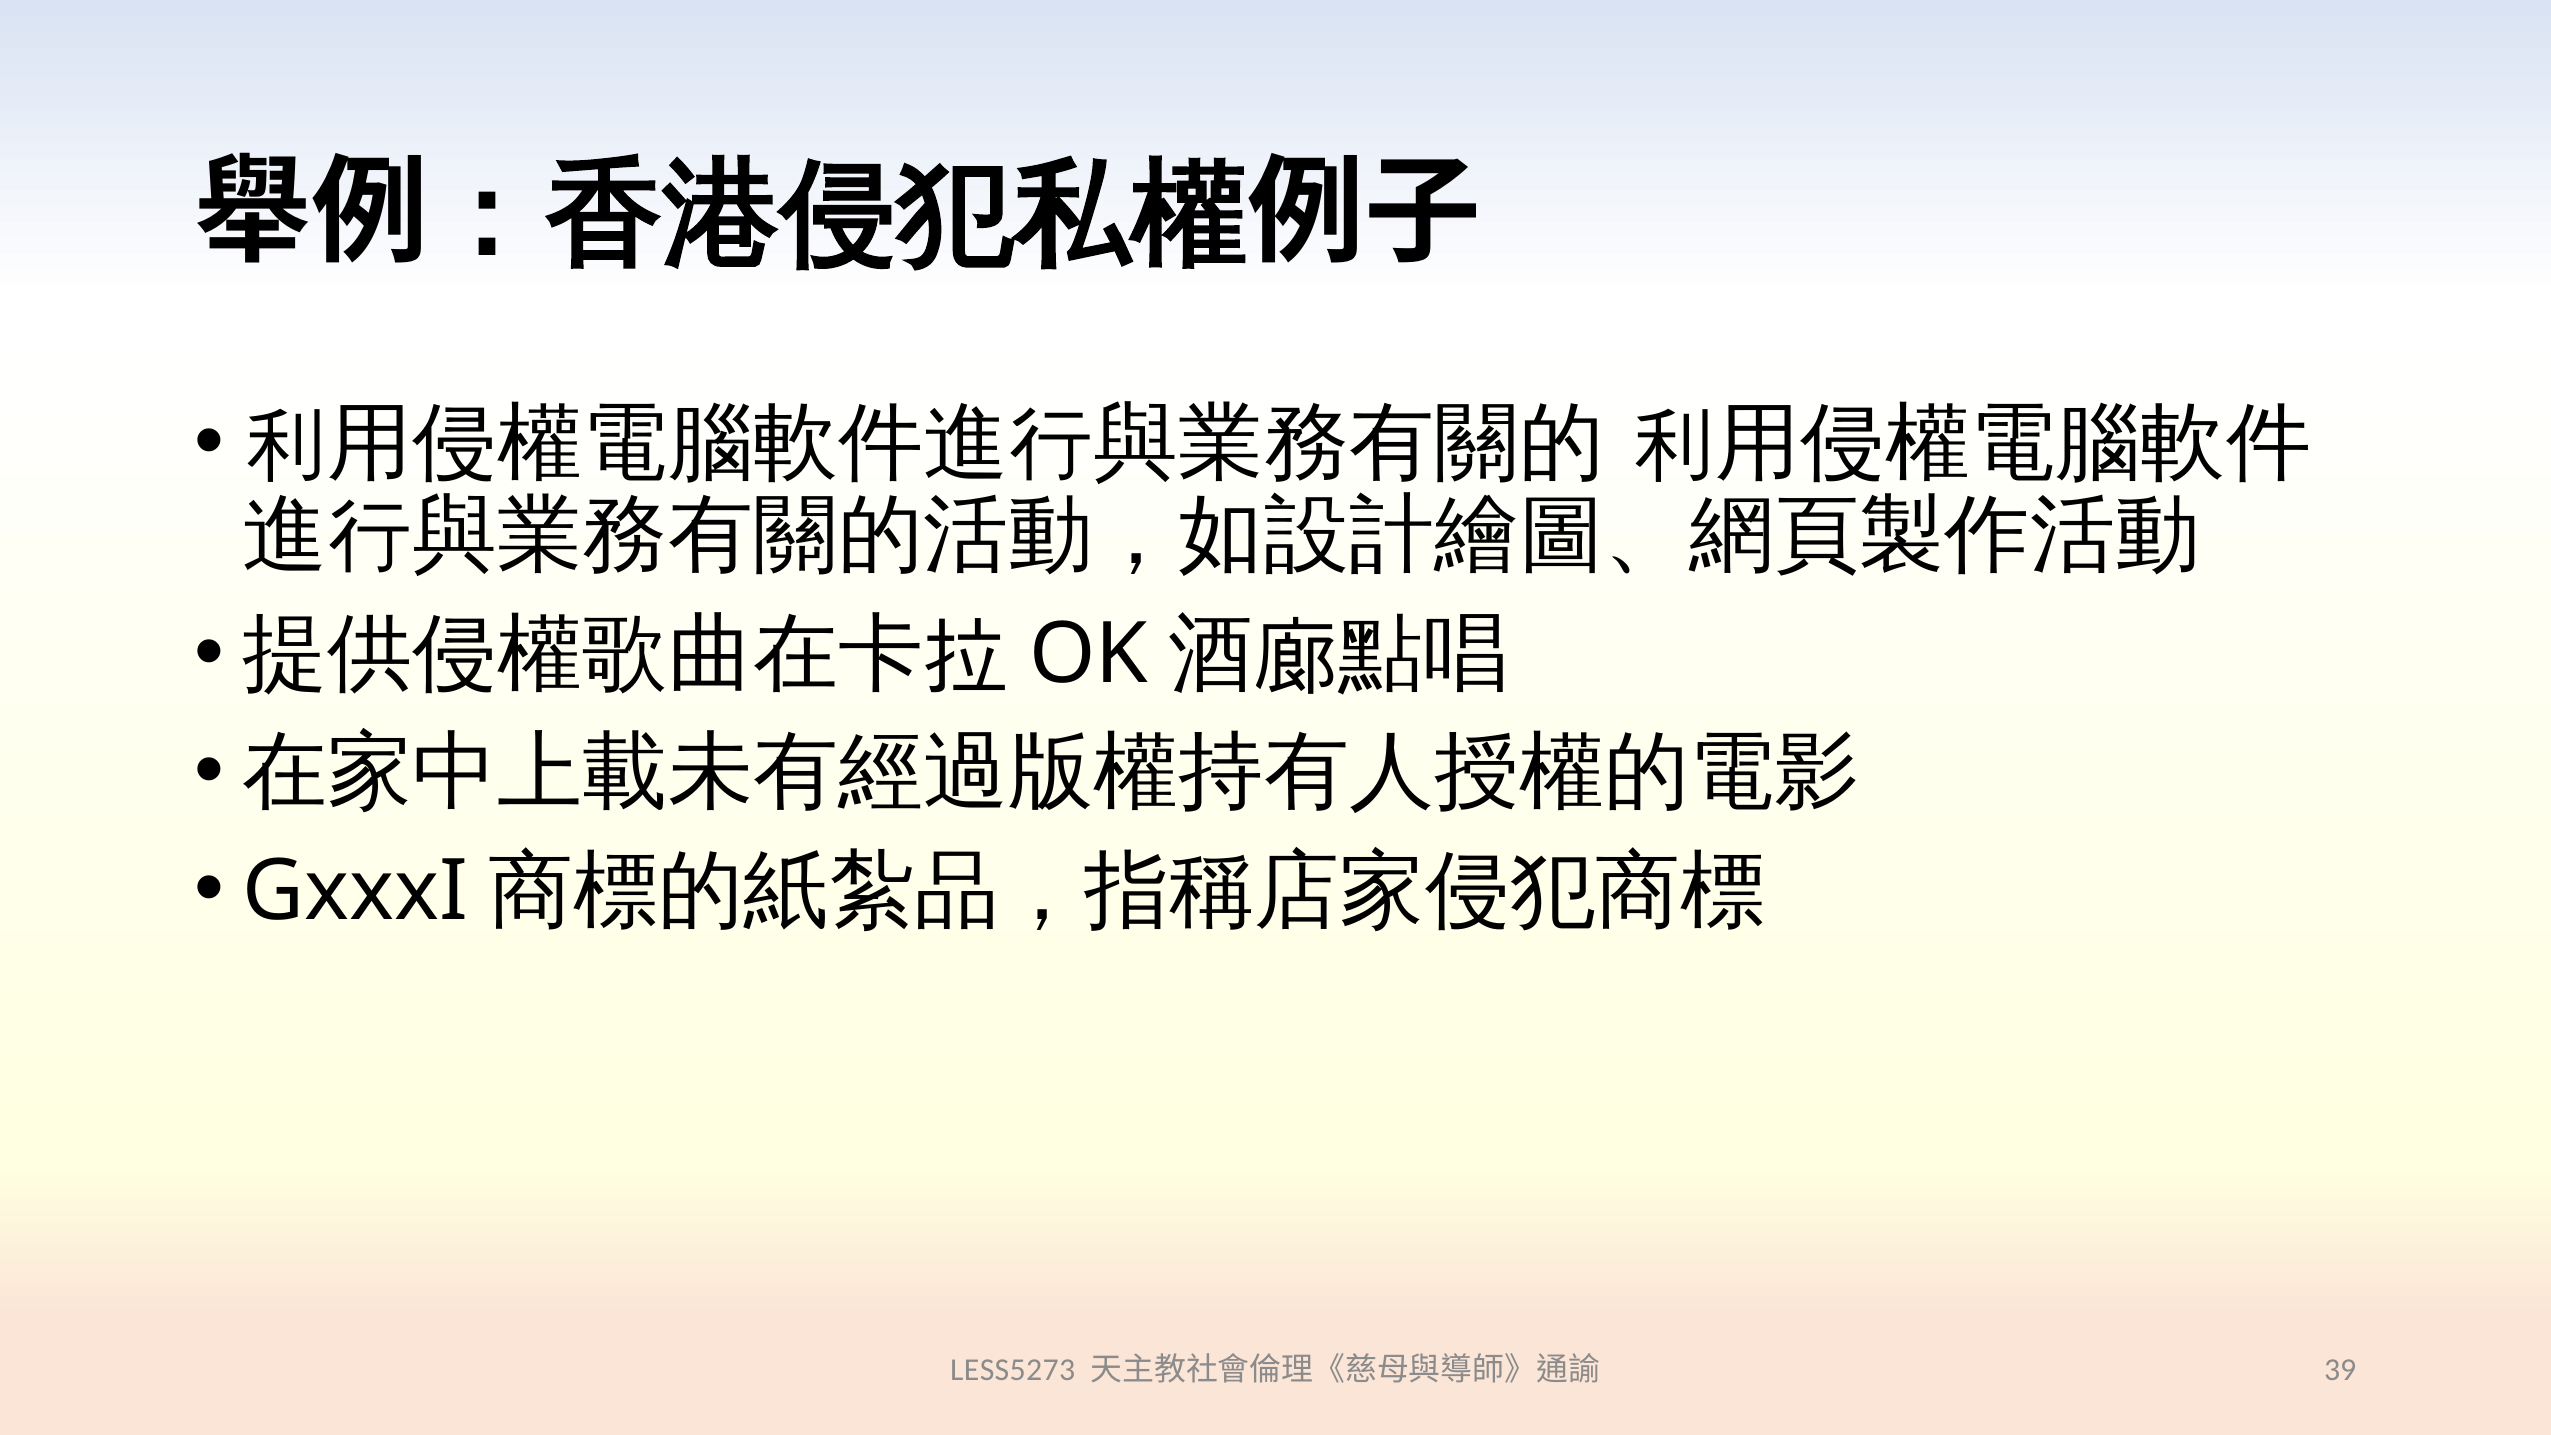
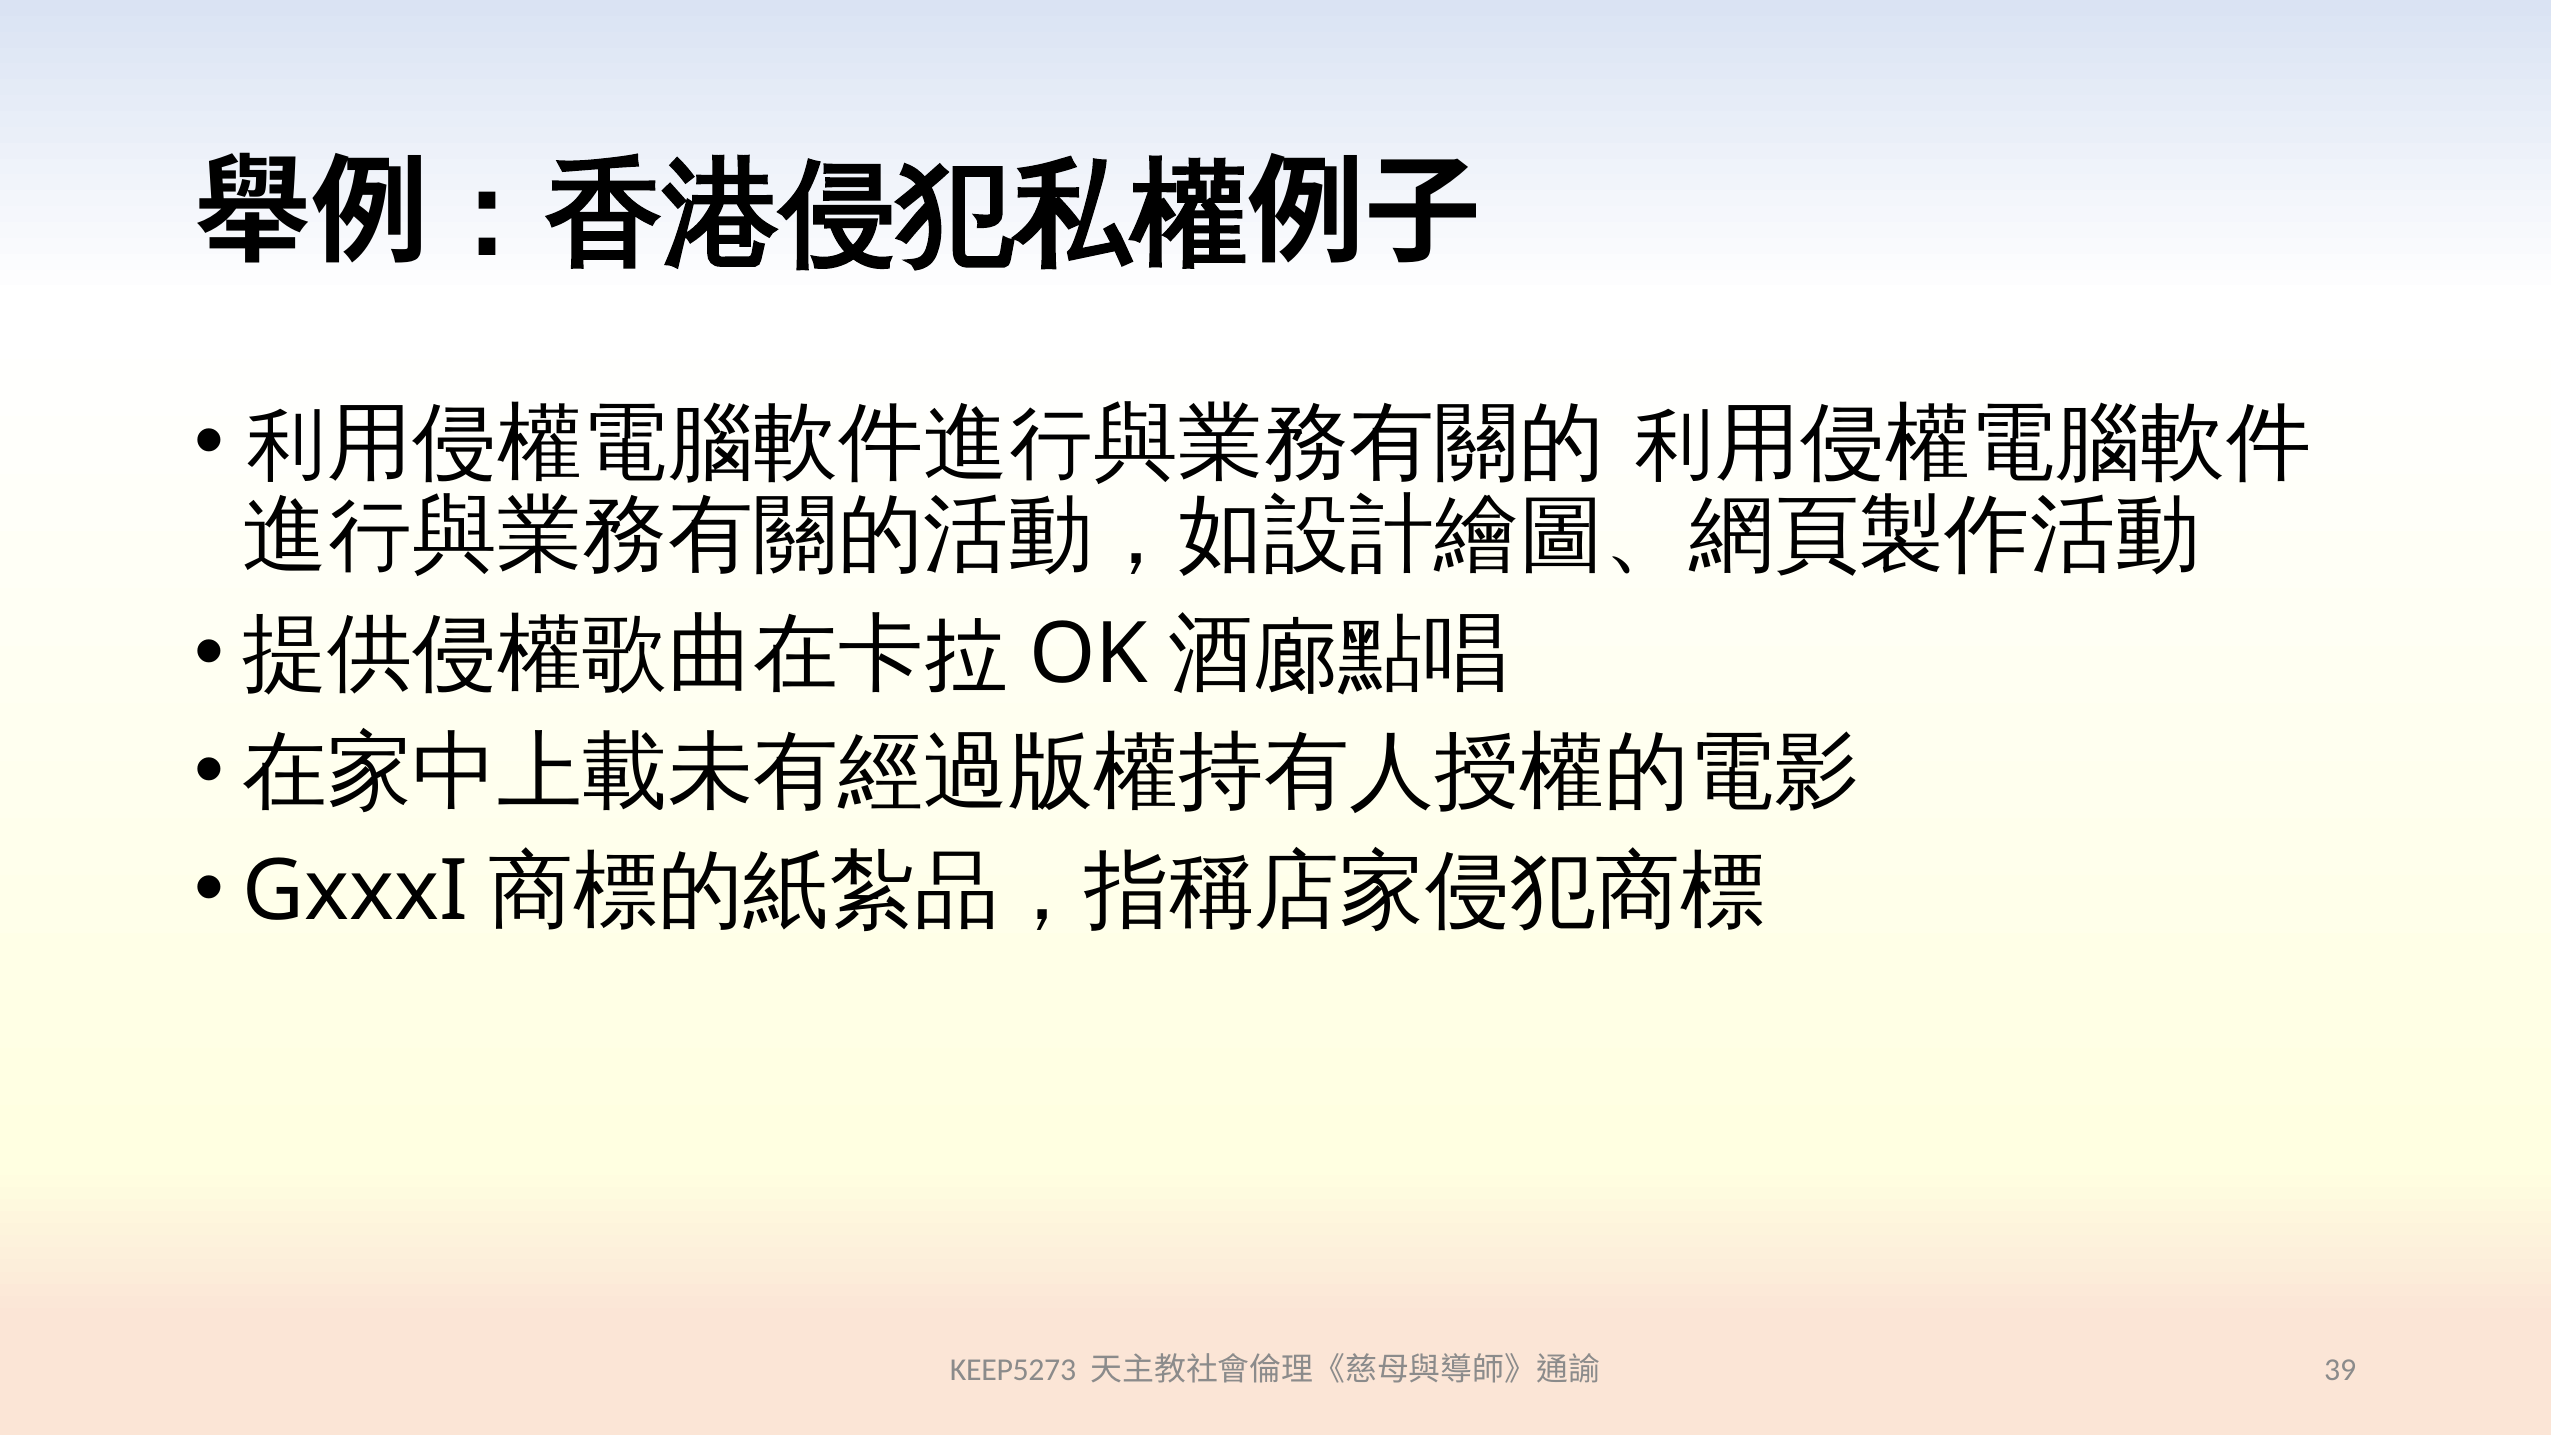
LESS5273: LESS5273 -> KEEP5273
